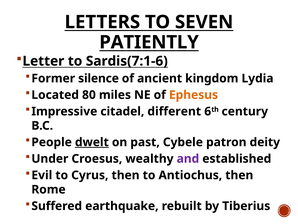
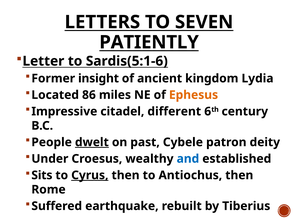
Sardis(7:1-6: Sardis(7:1-6 -> Sardis(5:1-6
silence: silence -> insight
80: 80 -> 86
and colour: purple -> blue
Evil: Evil -> Sits
Cyrus underline: none -> present
